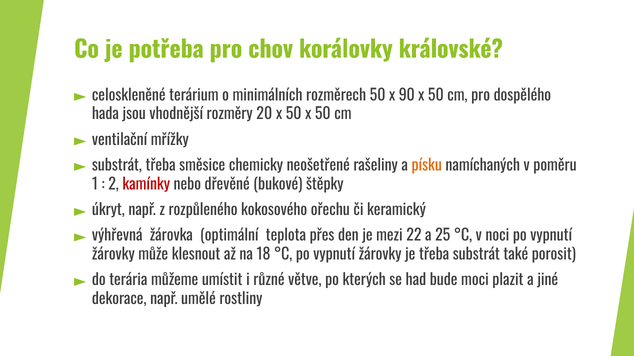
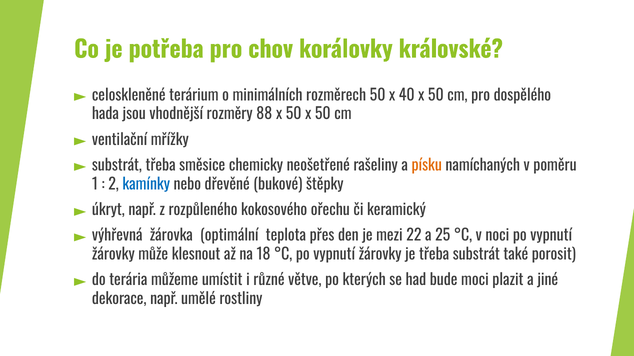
90: 90 -> 40
20: 20 -> 88
kamínky colour: red -> blue
